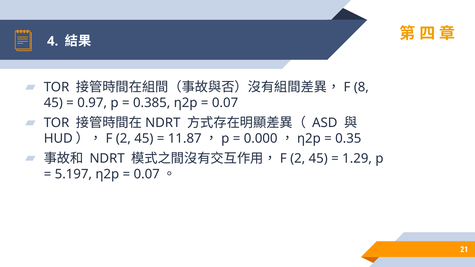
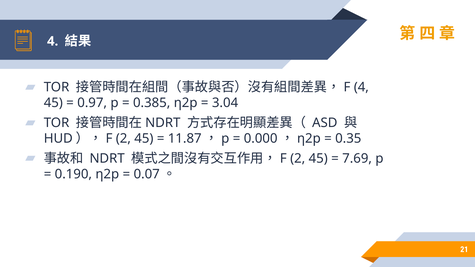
8 at (361, 87): 8 -> 4
0.07 at (225, 103): 0.07 -> 3.04
1.29: 1.29 -> 7.69
5.197: 5.197 -> 0.190
